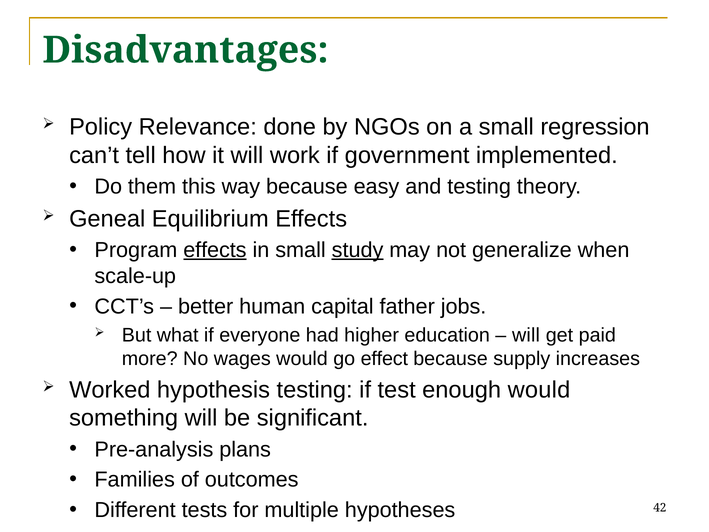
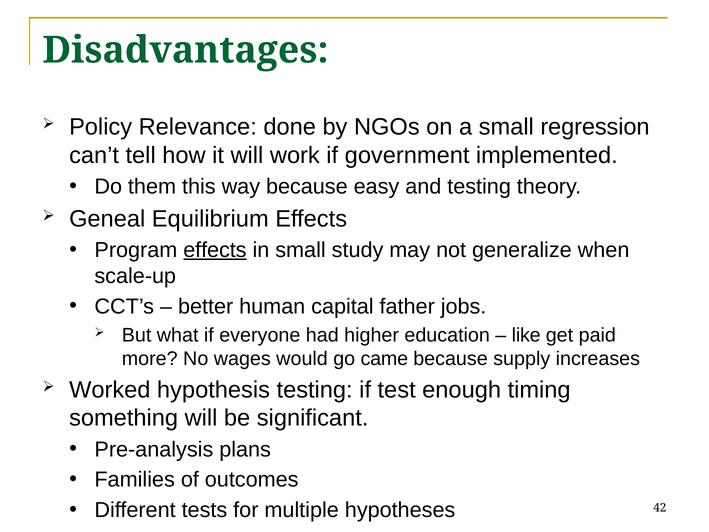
study underline: present -> none
will at (526, 335): will -> like
effect: effect -> came
enough would: would -> timing
